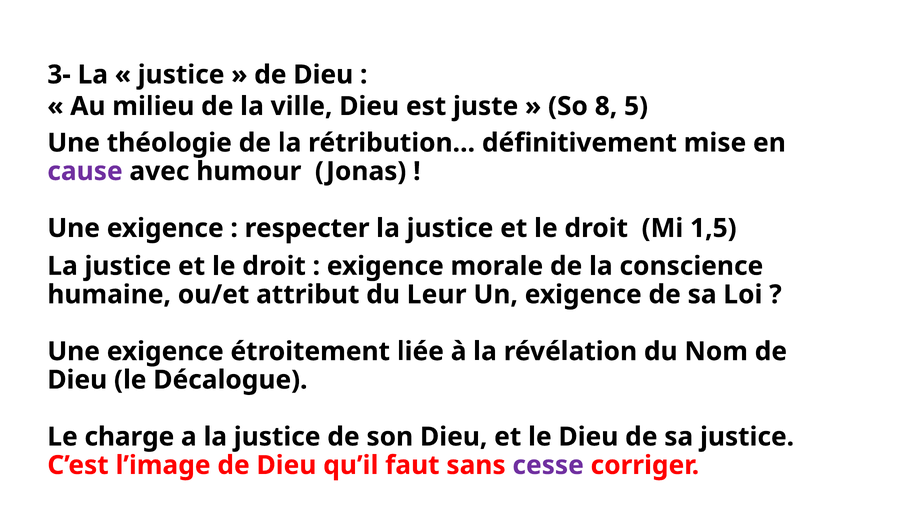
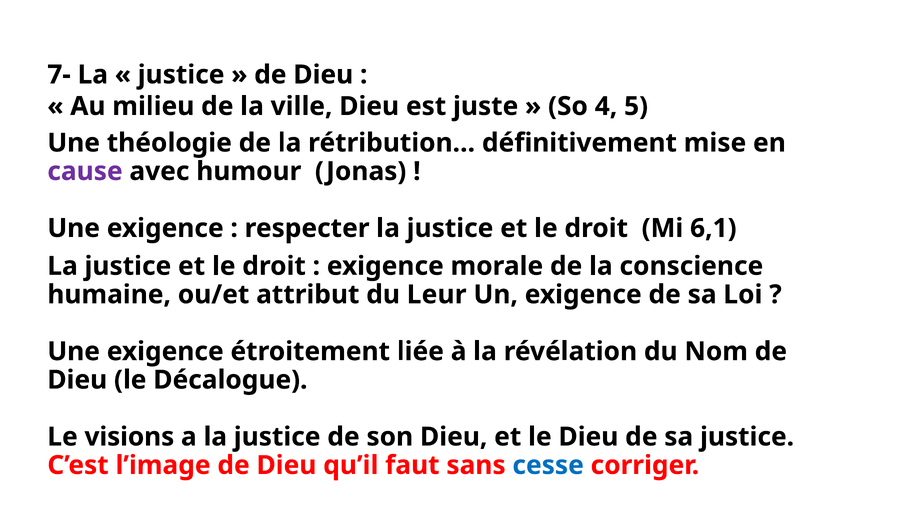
3-: 3- -> 7-
8: 8 -> 4
1,5: 1,5 -> 6,1
charge: charge -> visions
cesse colour: purple -> blue
